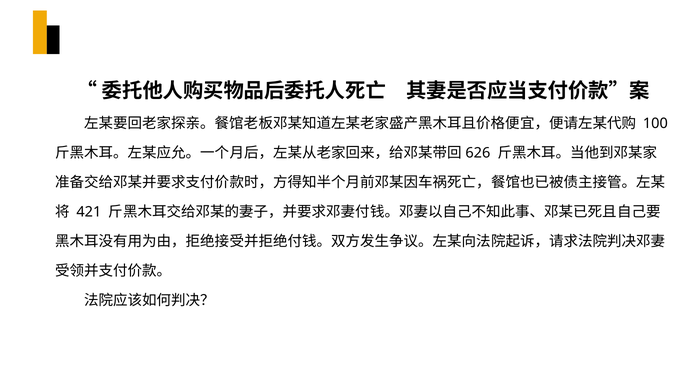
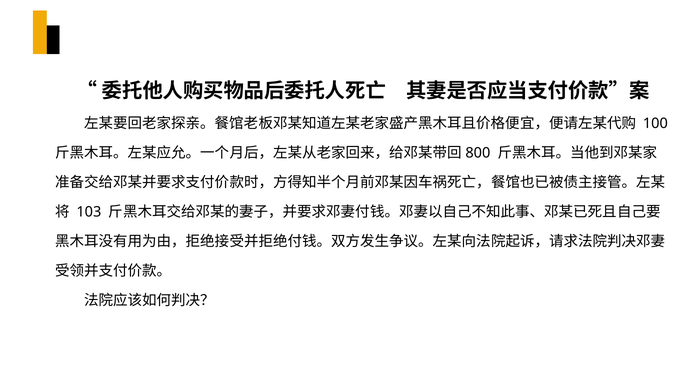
626: 626 -> 800
421: 421 -> 103
